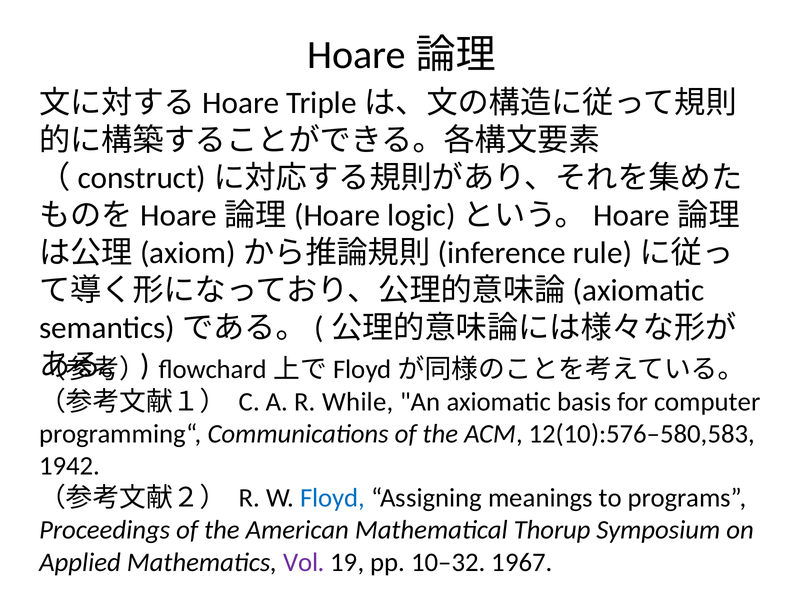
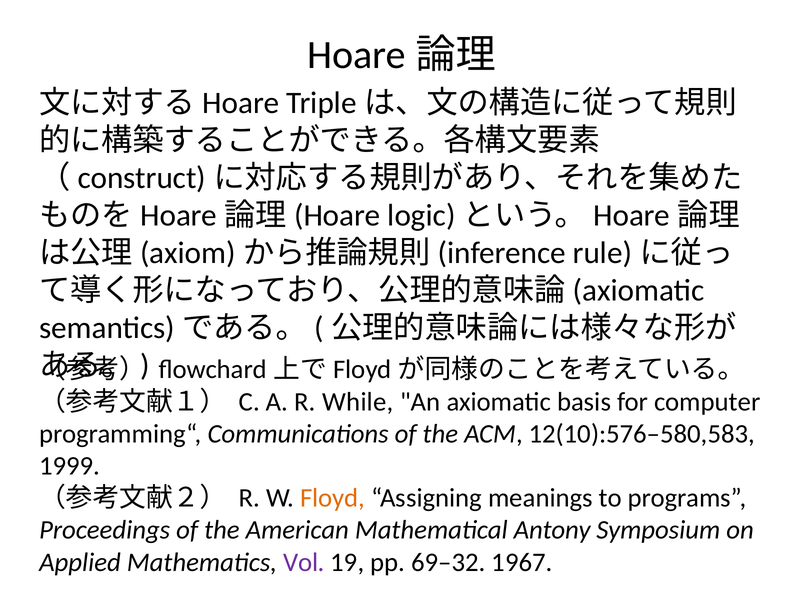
1942: 1942 -> 1999
Floyd colour: blue -> orange
Thorup: Thorup -> Antony
10–32: 10–32 -> 69–32
